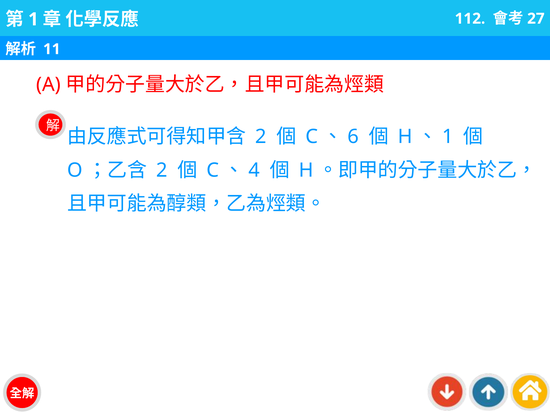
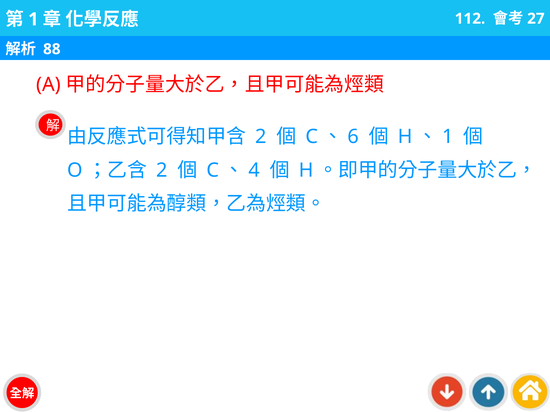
11: 11 -> 88
